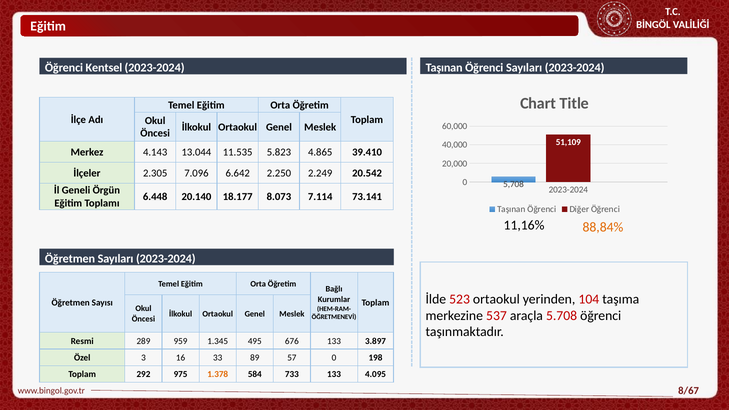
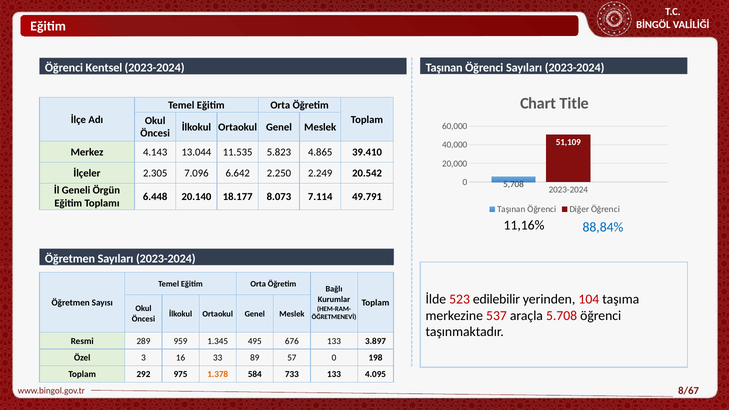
73.141: 73.141 -> 49.791
88,84% colour: orange -> blue
523 ortaokul: ortaokul -> edilebilir
